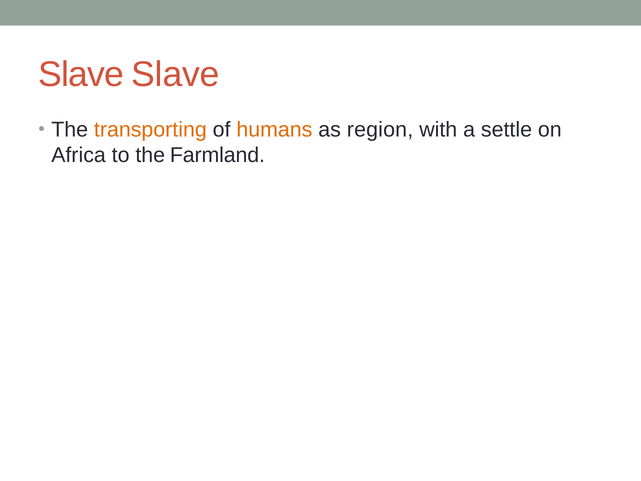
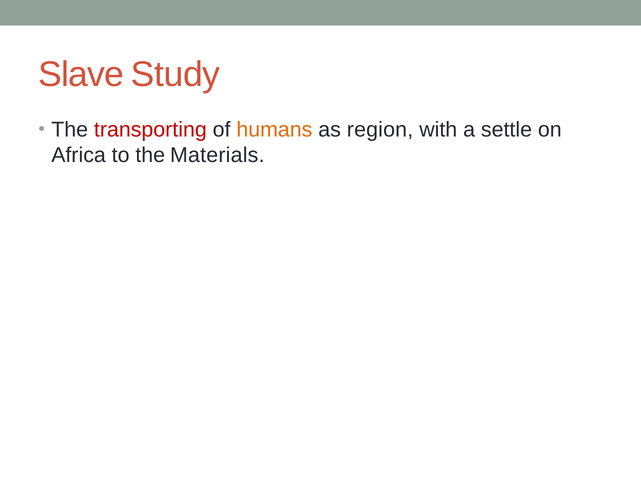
Slave Slave: Slave -> Study
transporting colour: orange -> red
Farmland: Farmland -> Materials
